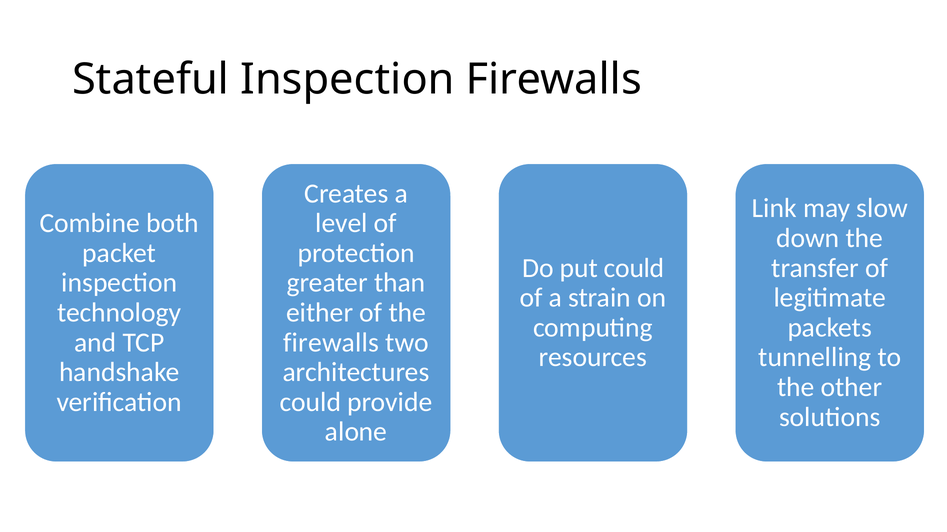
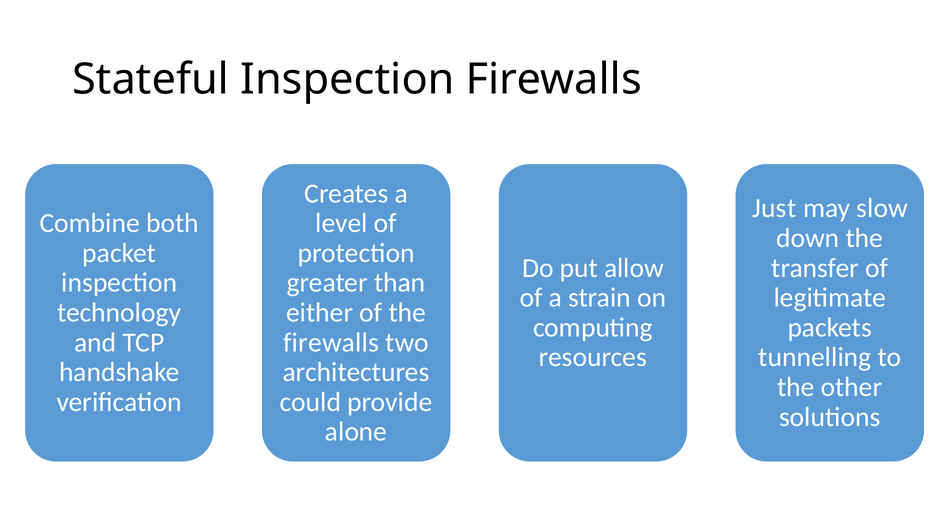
Link: Link -> Just
put could: could -> allow
